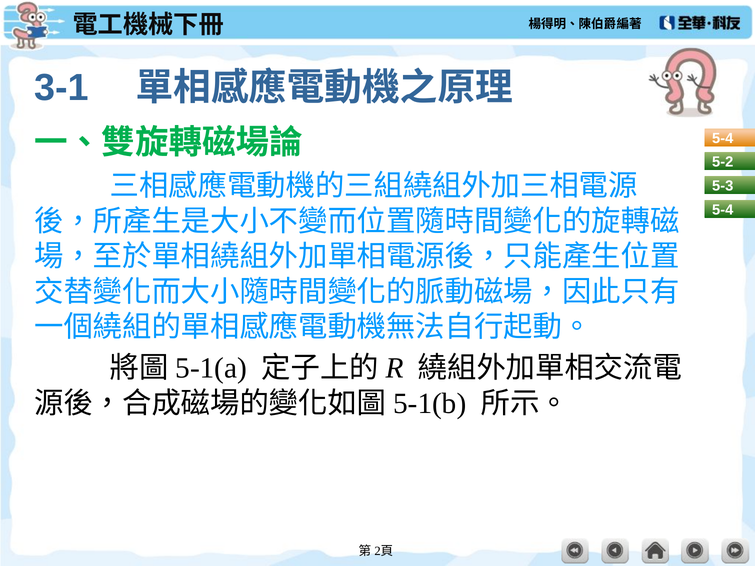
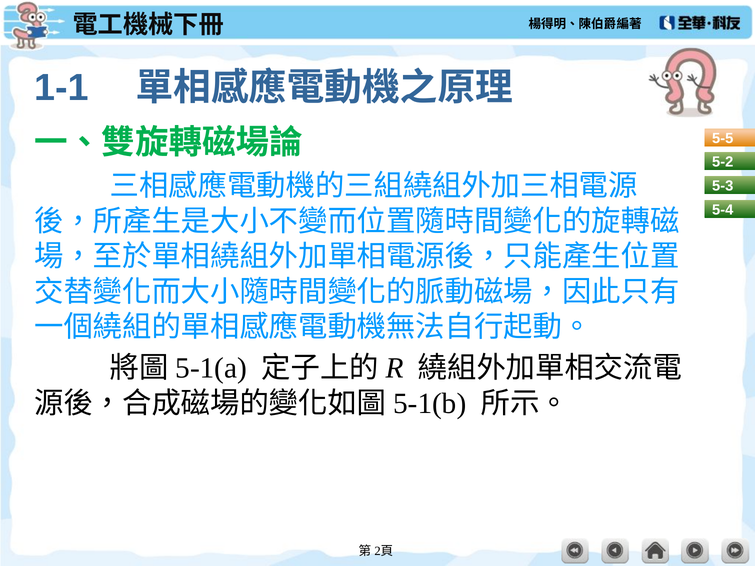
3-1: 3-1 -> 1-1
5-4 at (723, 138): 5-4 -> 5-5
